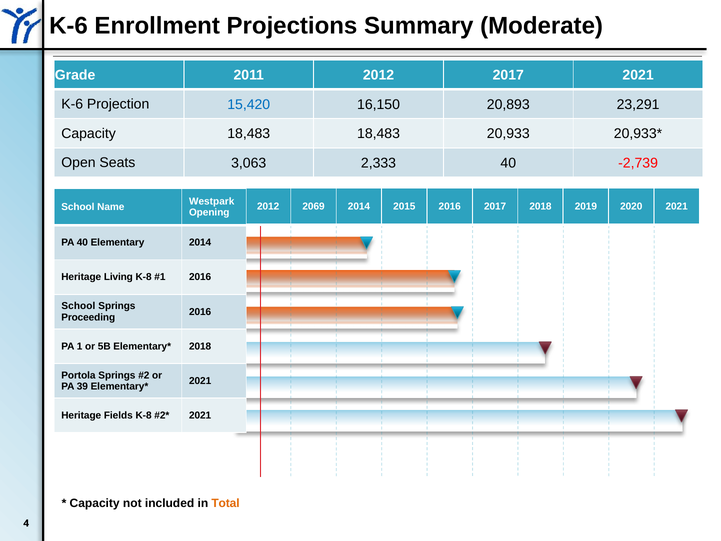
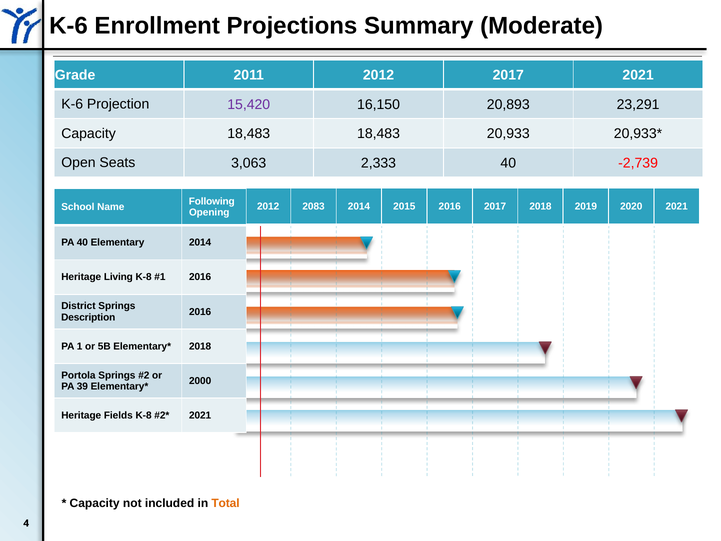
15,420 colour: blue -> purple
Westpark: Westpark -> Following
2069: 2069 -> 2083
School at (78, 306): School -> District
Proceeding: Proceeding -> Description
2021 at (200, 381): 2021 -> 2000
